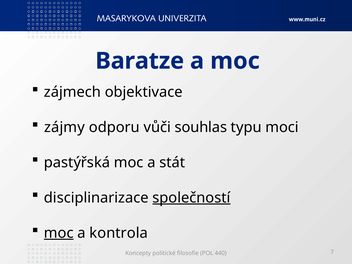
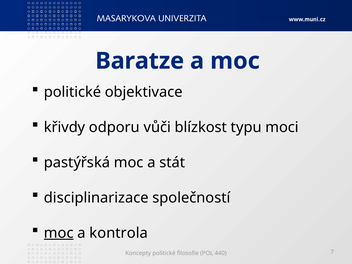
zájmech at (72, 92): zájmech -> politické
zájmy: zájmy -> křivdy
souhlas: souhlas -> blízkost
společností underline: present -> none
